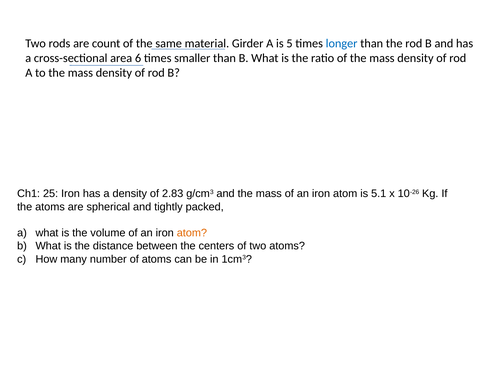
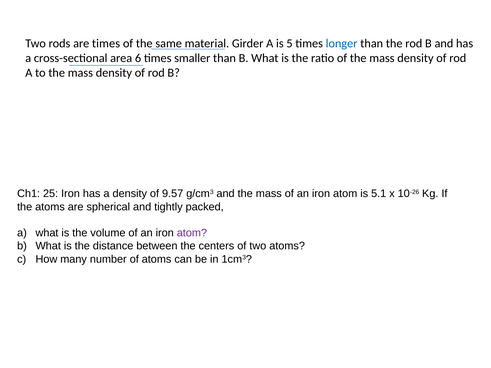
are count: count -> times
2.83: 2.83 -> 9.57
atom at (192, 233) colour: orange -> purple
